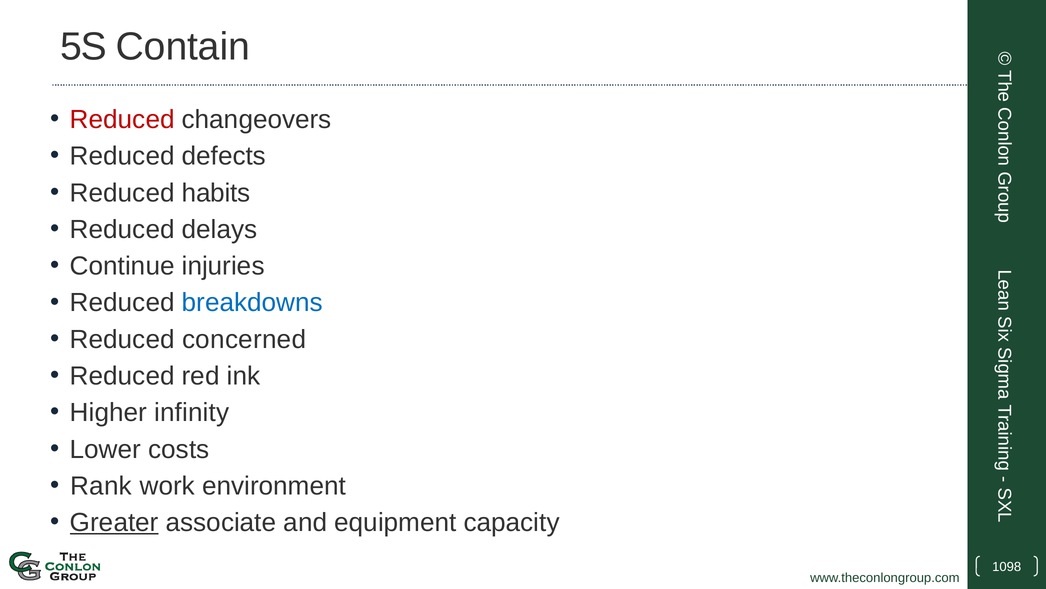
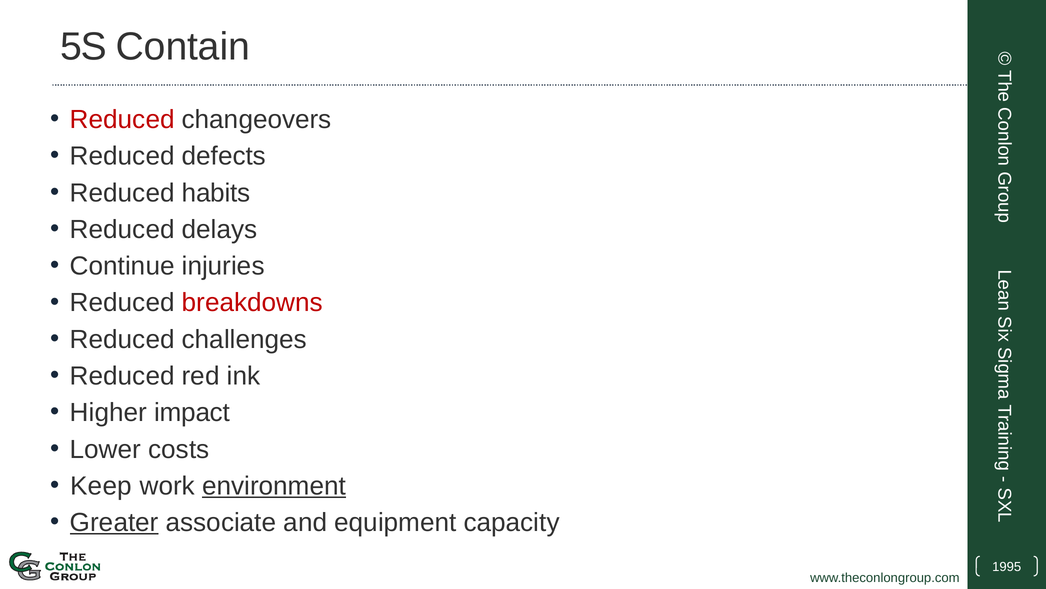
breakdowns colour: blue -> red
concerned: concerned -> challenges
infinity: infinity -> impact
Rank: Rank -> Keep
environment underline: none -> present
1098: 1098 -> 1995
